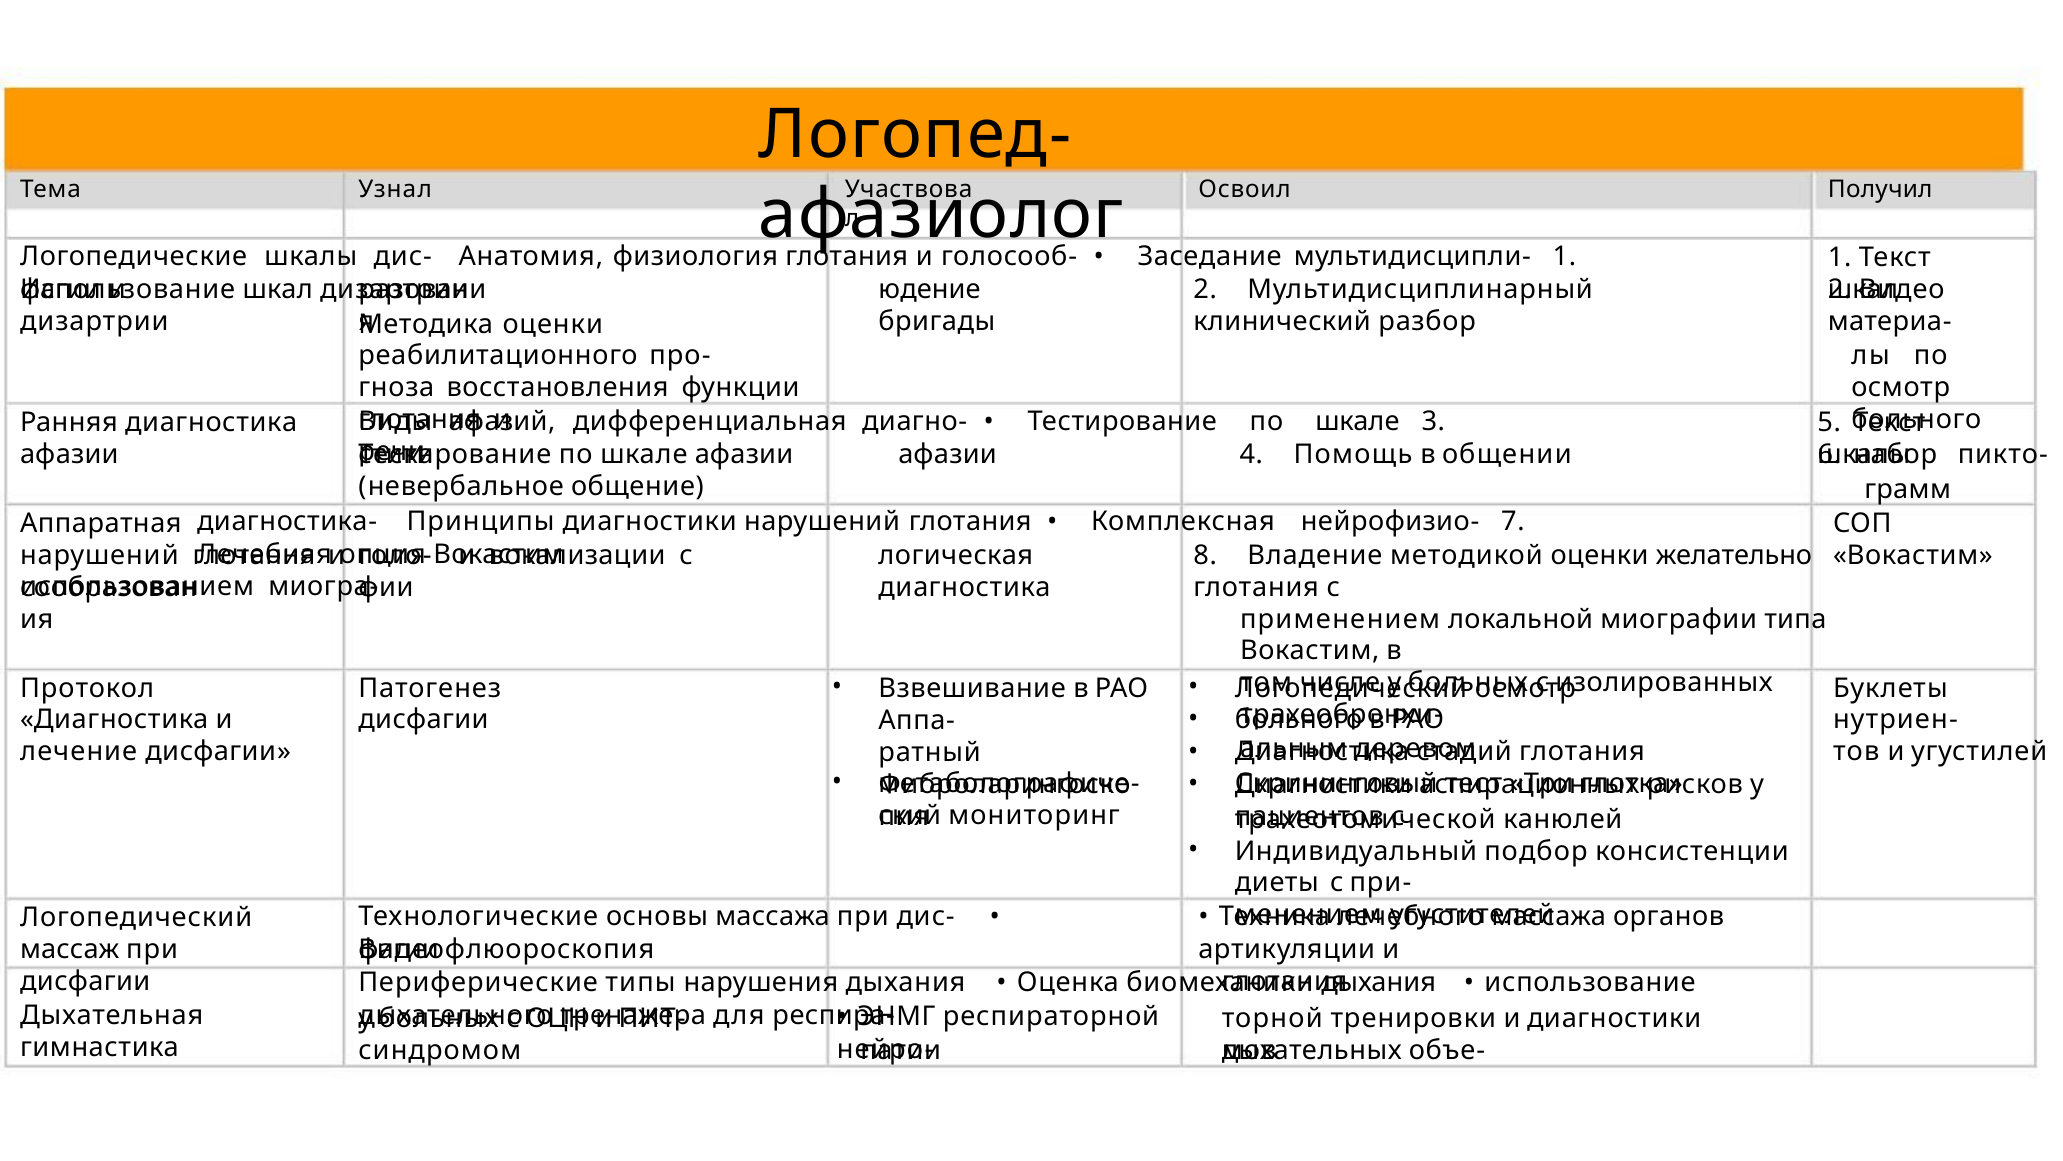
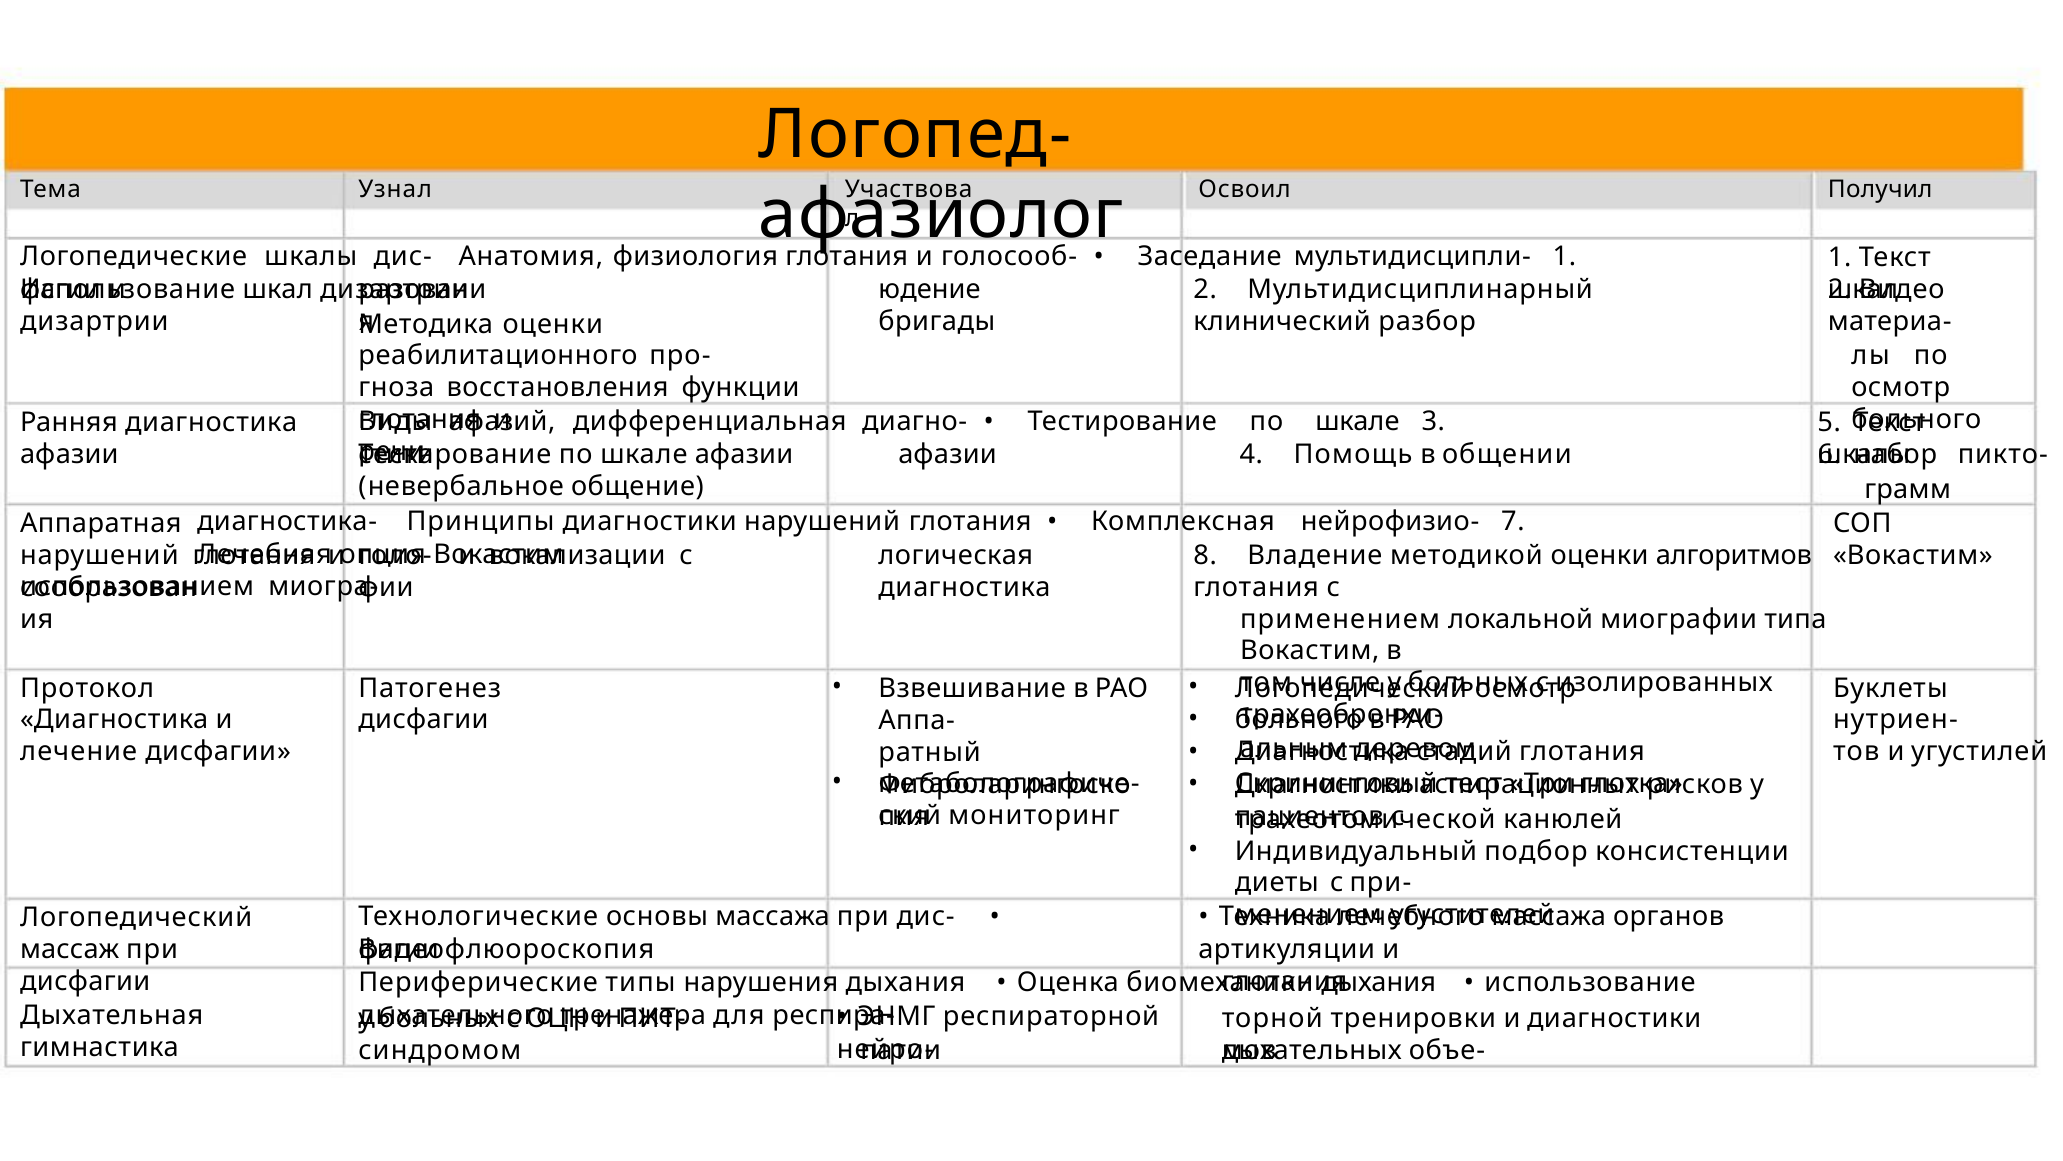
желательно: желательно -> алгоритмов
